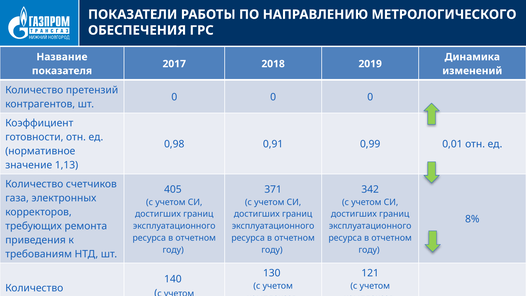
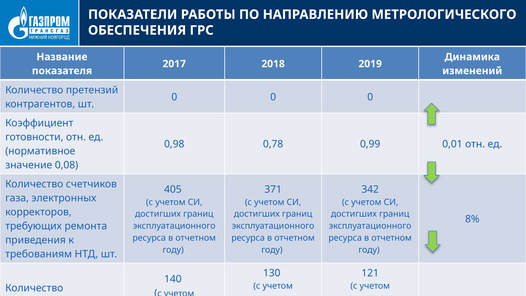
0,91: 0,91 -> 0,78
1,13: 1,13 -> 0,08
